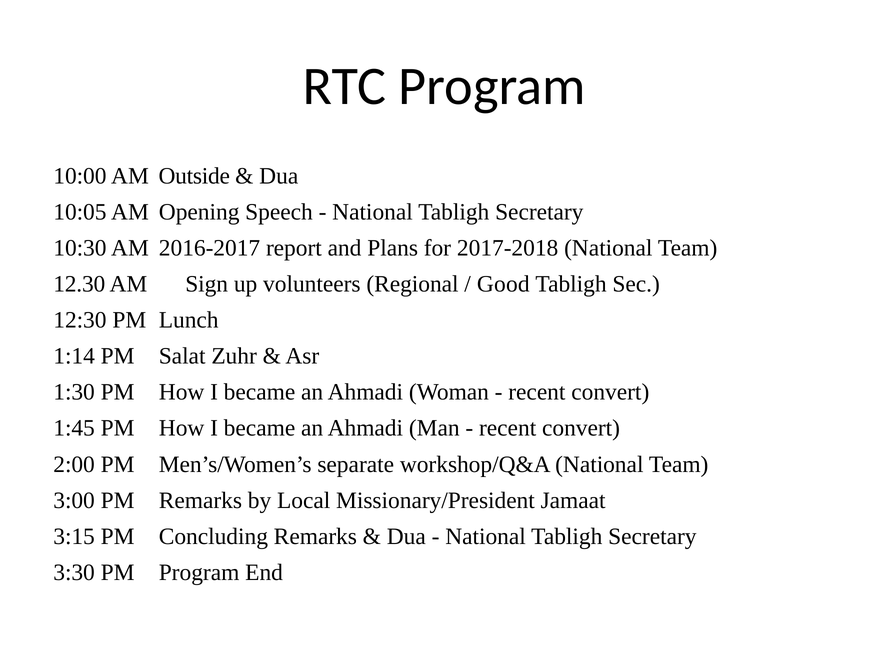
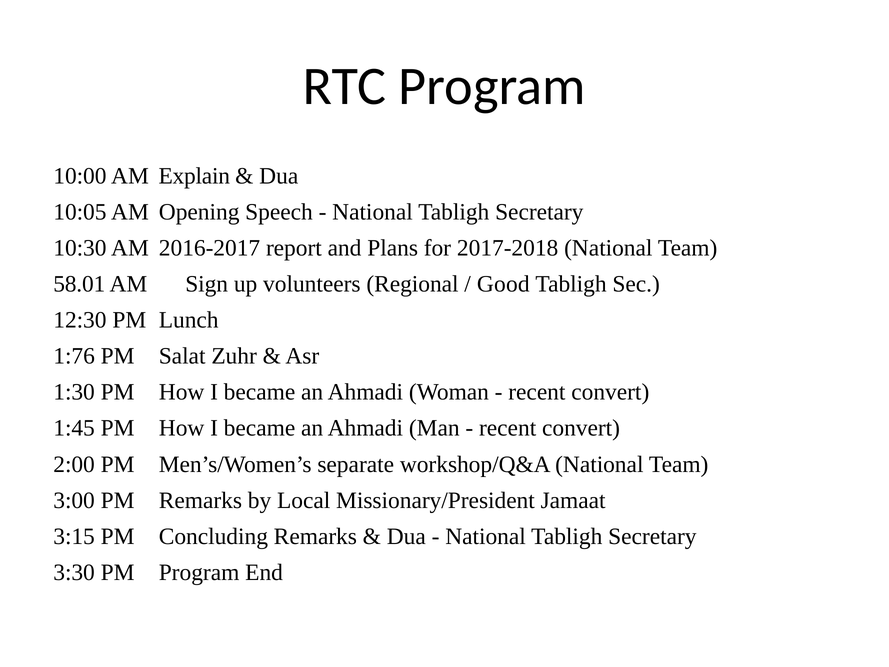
Outside: Outside -> Explain
12.30: 12.30 -> 58.01
1:14: 1:14 -> 1:76
